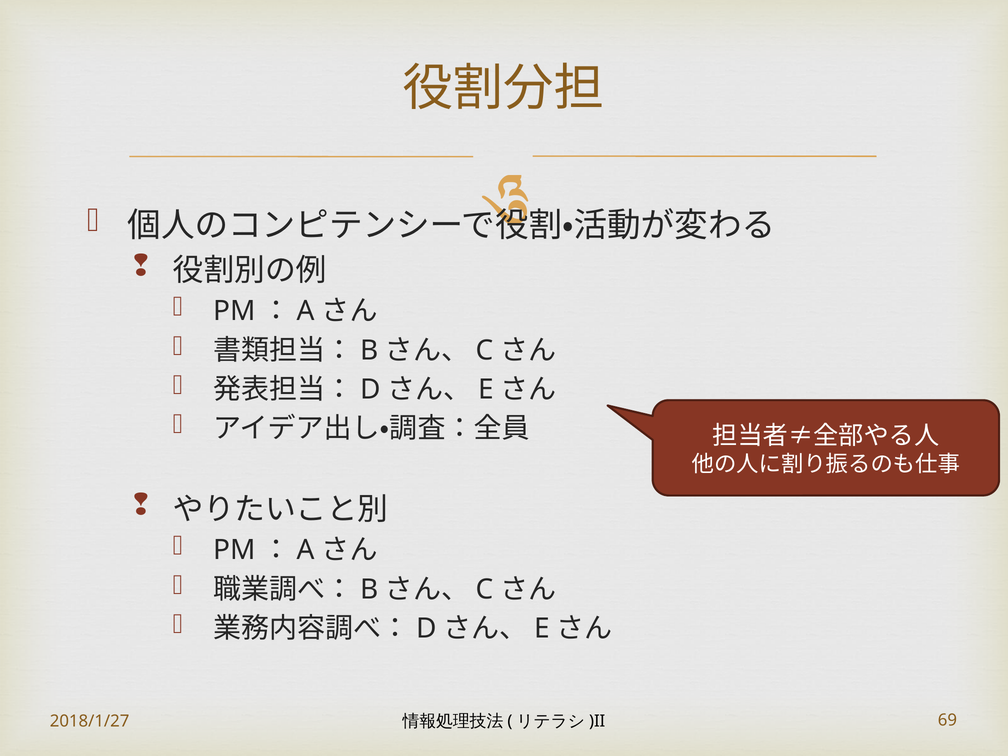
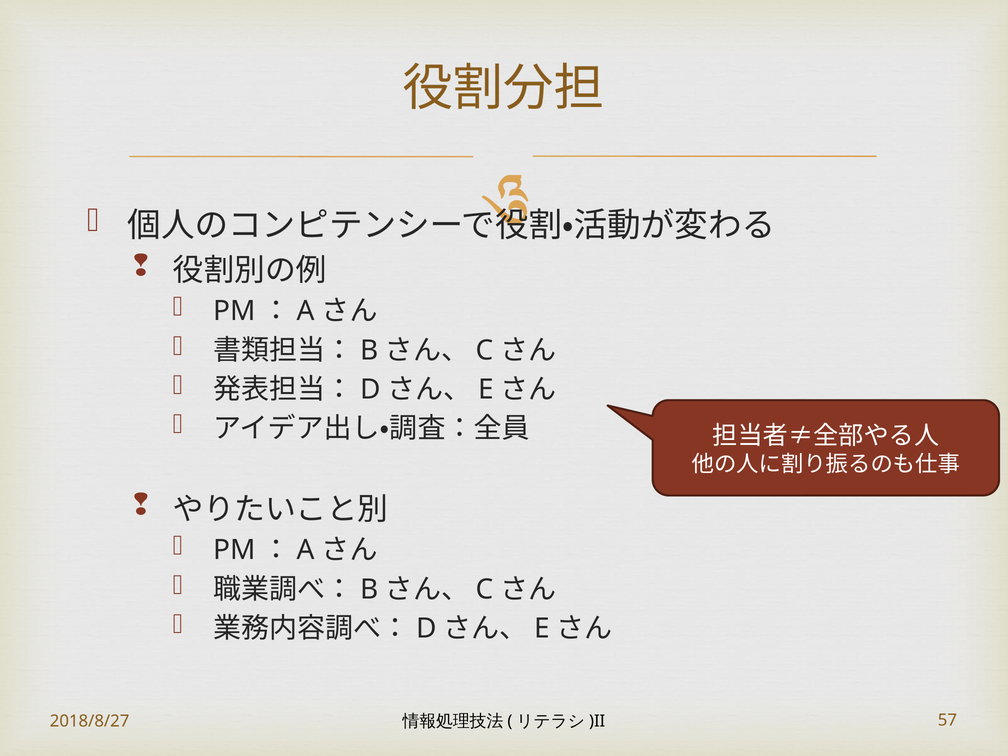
2018/1/27: 2018/1/27 -> 2018/8/27
69: 69 -> 57
